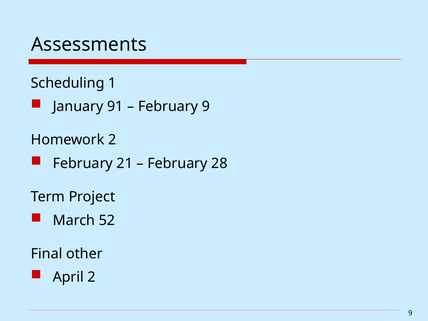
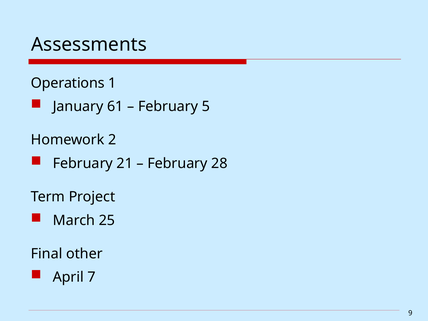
Scheduling: Scheduling -> Operations
91: 91 -> 61
February 9: 9 -> 5
52: 52 -> 25
April 2: 2 -> 7
